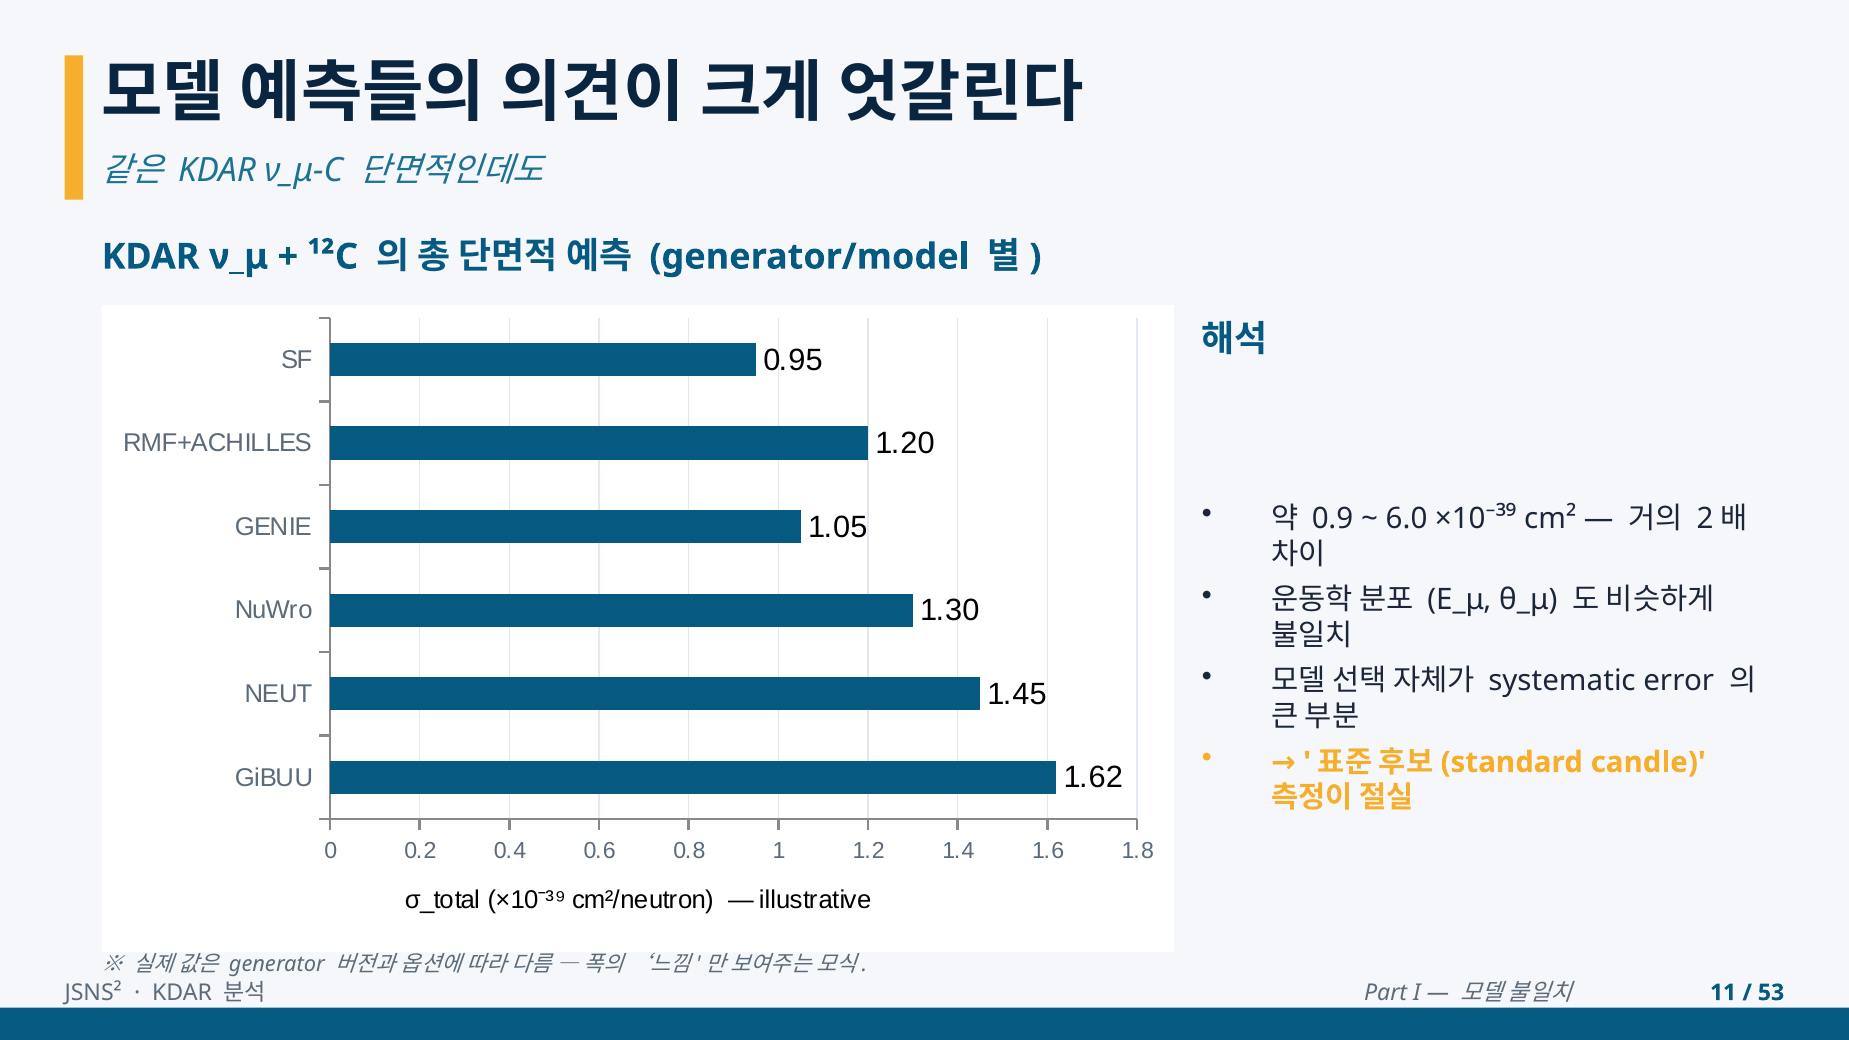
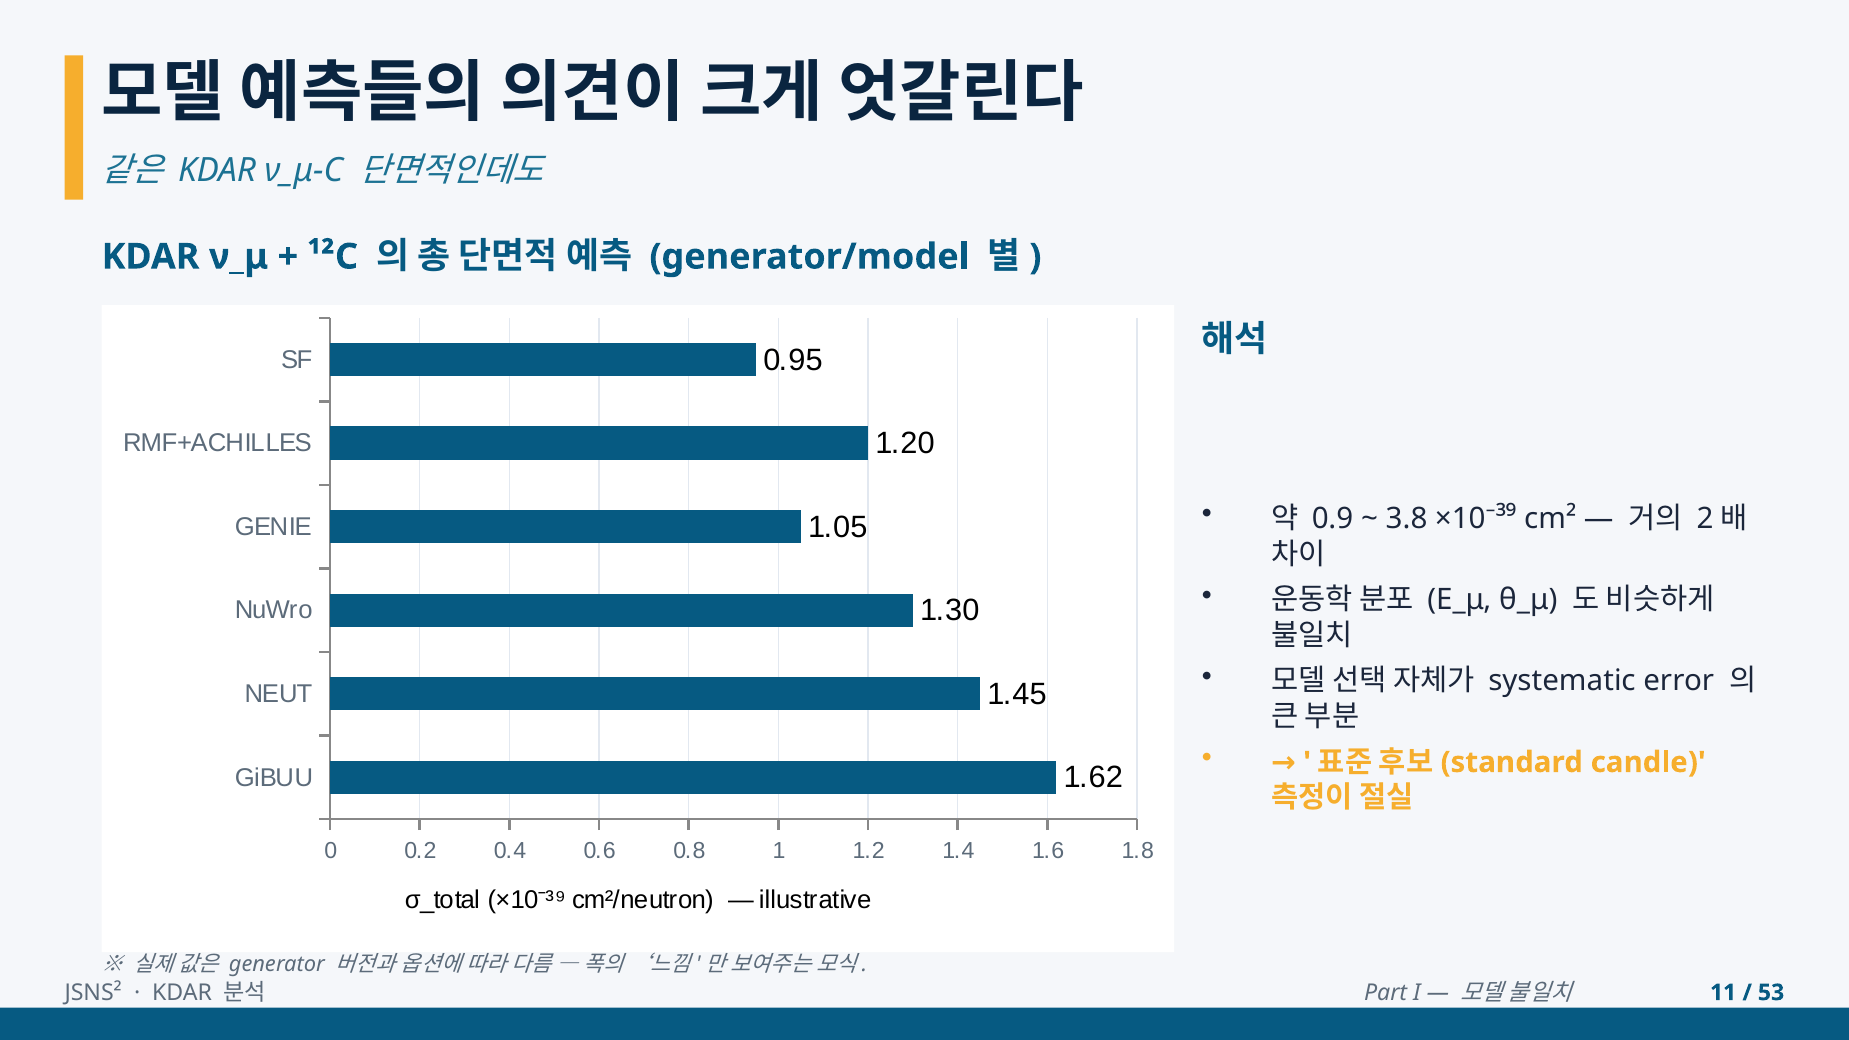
6.0: 6.0 -> 3.8
